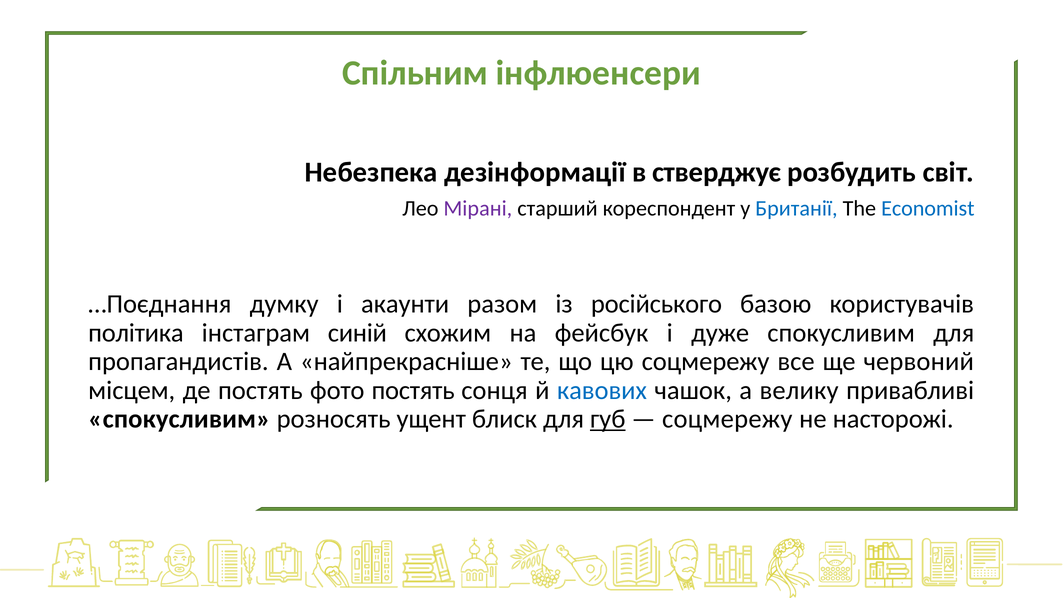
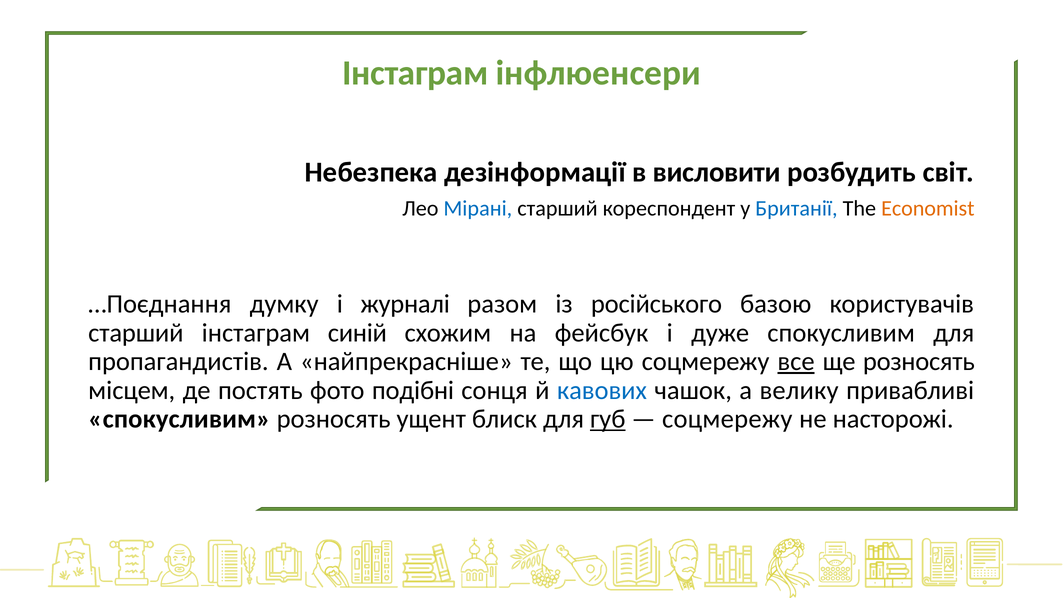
Спільним at (415, 73): Спільним -> Інстаграм
стверджує: стверджує -> висловити
Мірані colour: purple -> blue
Economist colour: blue -> orange
акаунти: акаунти -> журналі
політика at (136, 333): політика -> старший
все underline: none -> present
ще червоний: червоний -> розносять
фото постять: постять -> подібні
